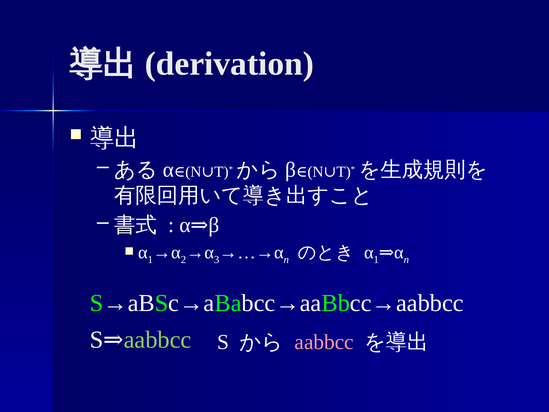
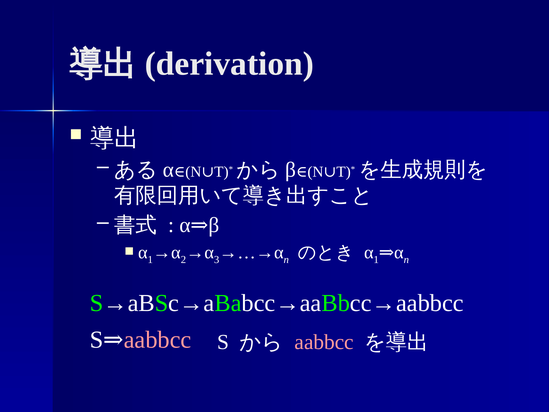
aabbcc at (158, 339) colour: light green -> pink
